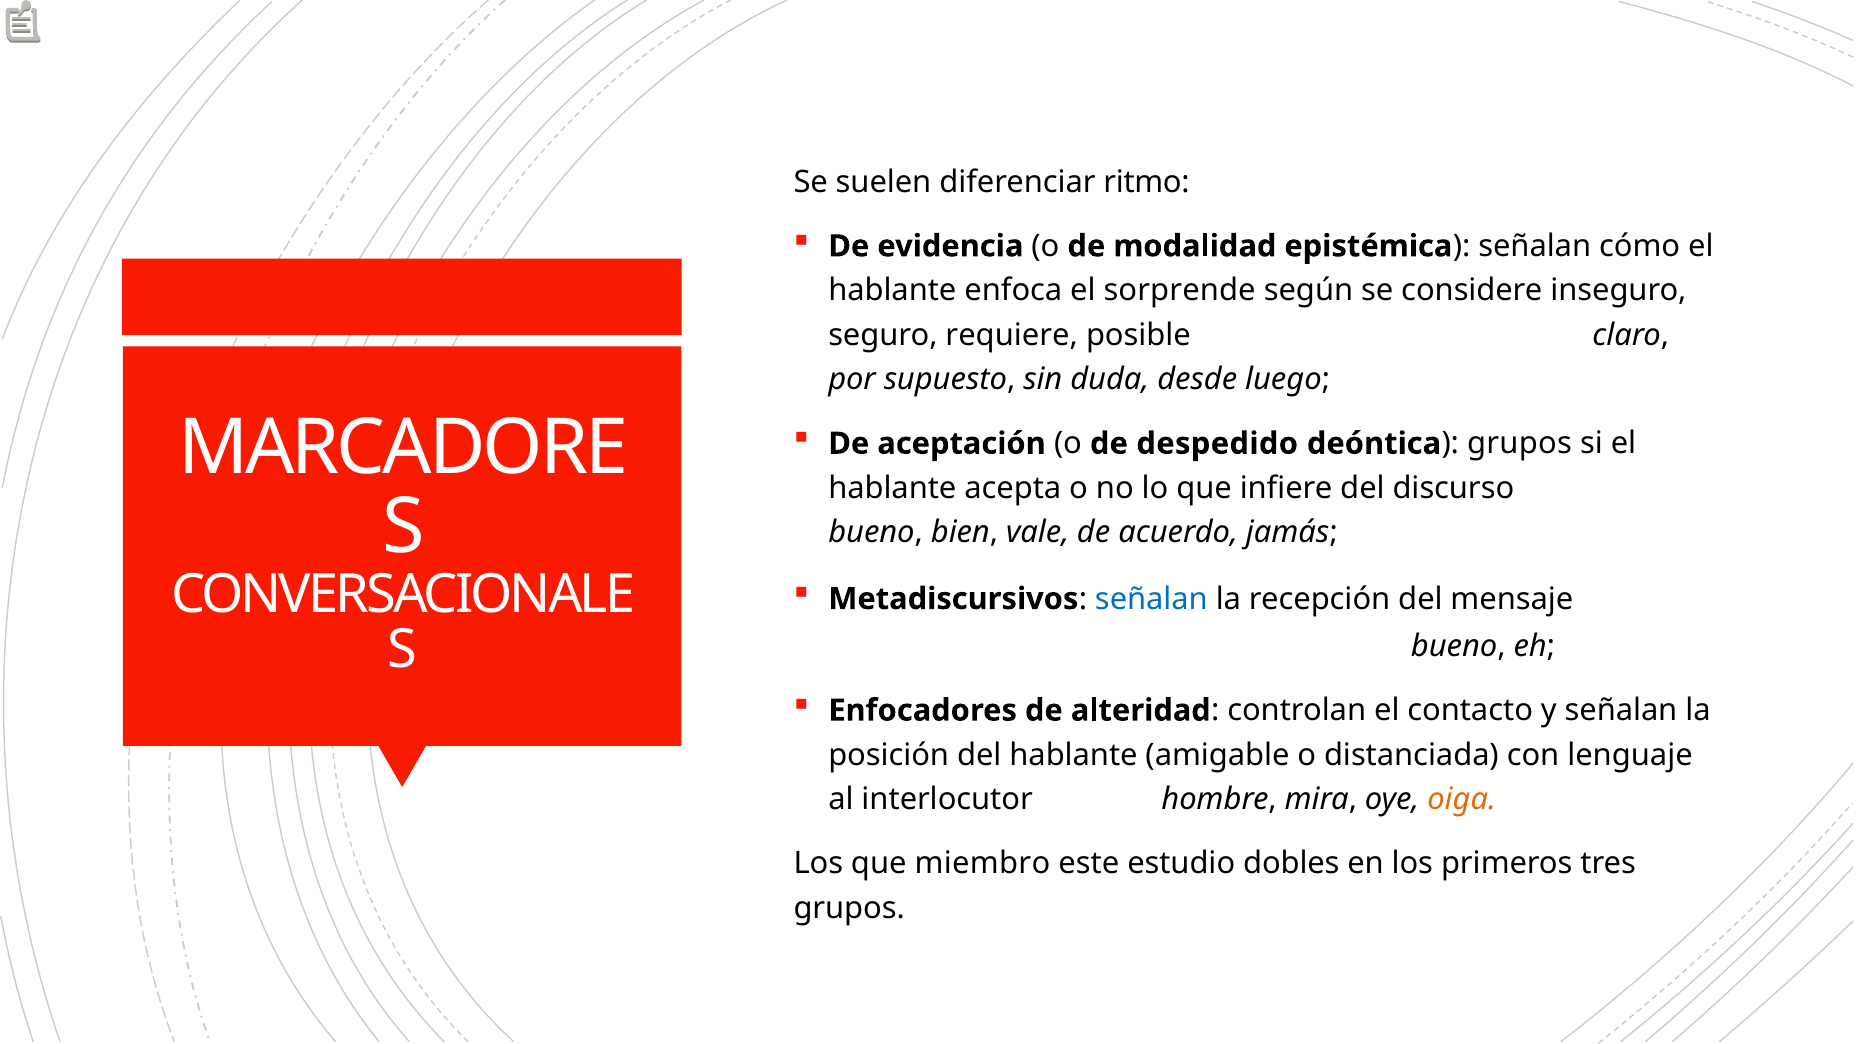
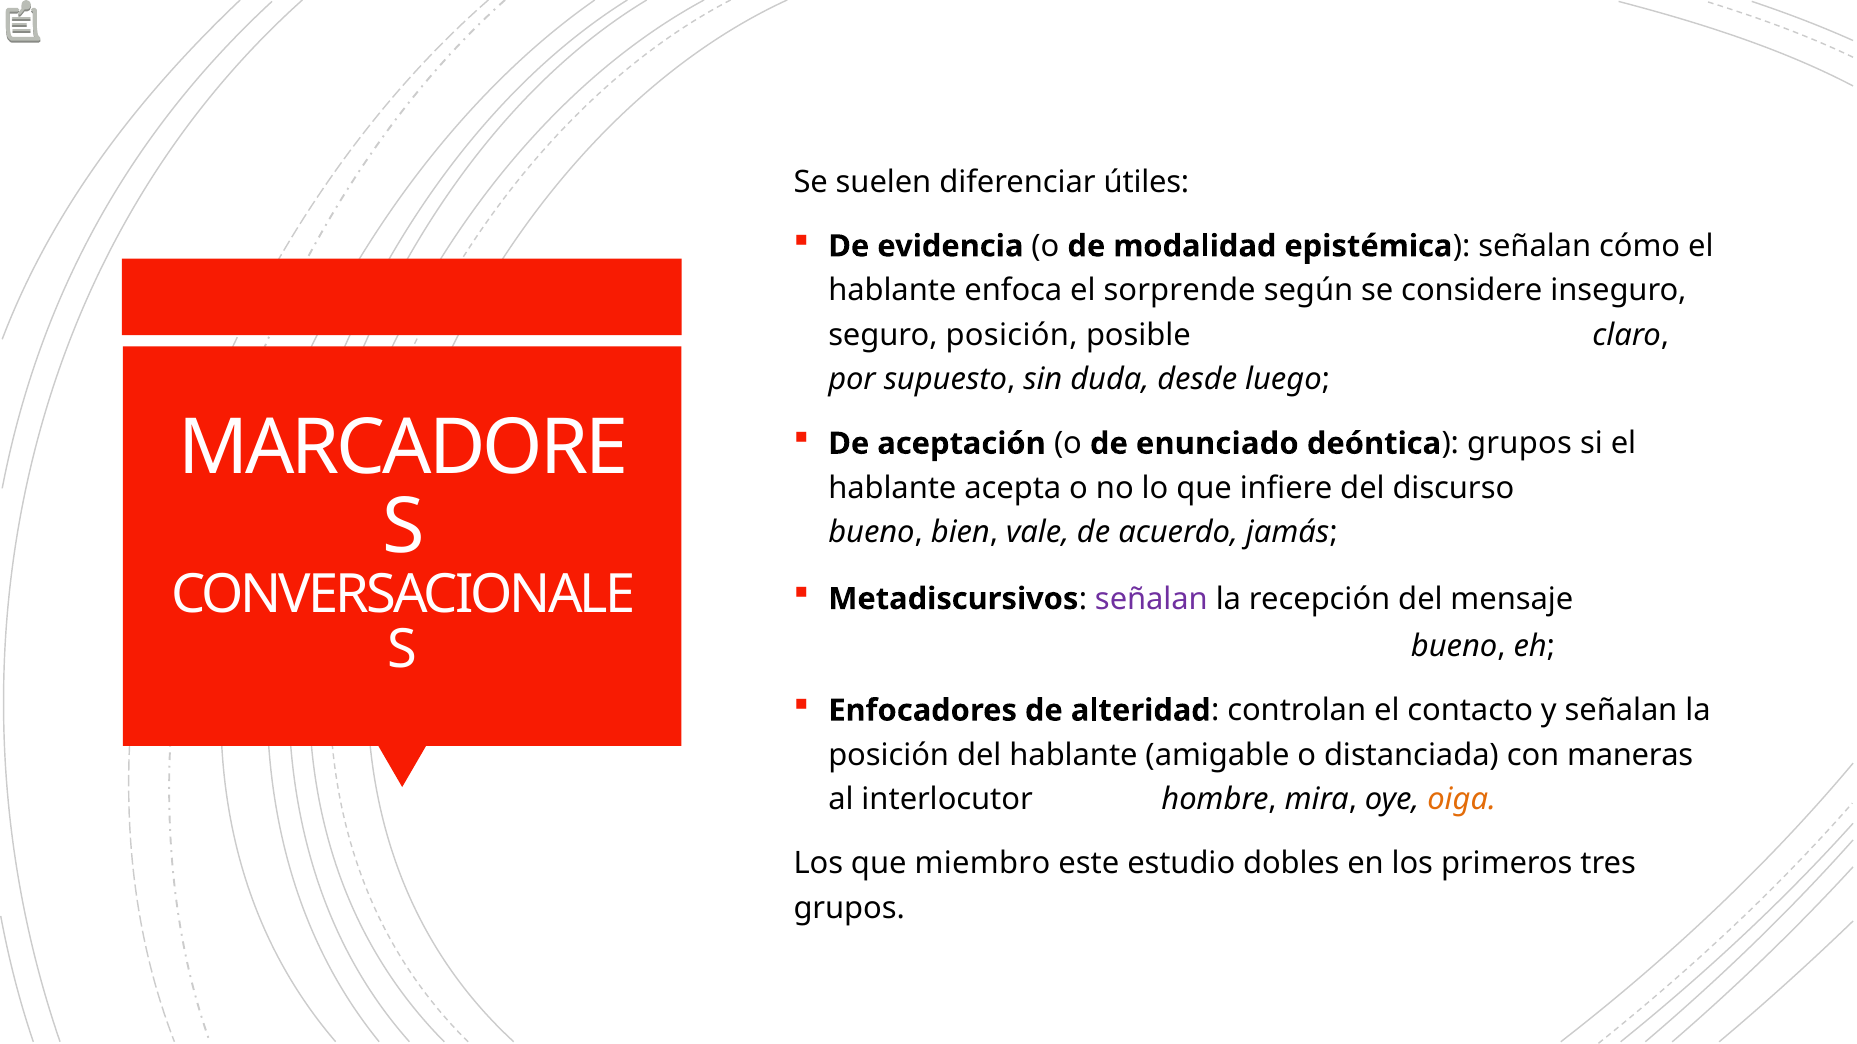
ritmo: ritmo -> útiles
seguro requiere: requiere -> posición
despedido: despedido -> enunciado
señalan at (1151, 599) colour: blue -> purple
lenguaje: lenguaje -> maneras
